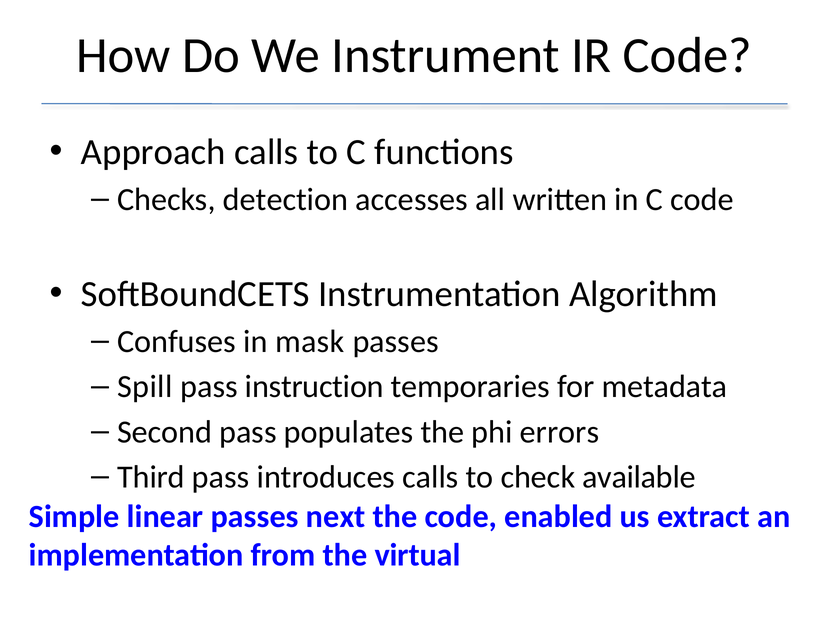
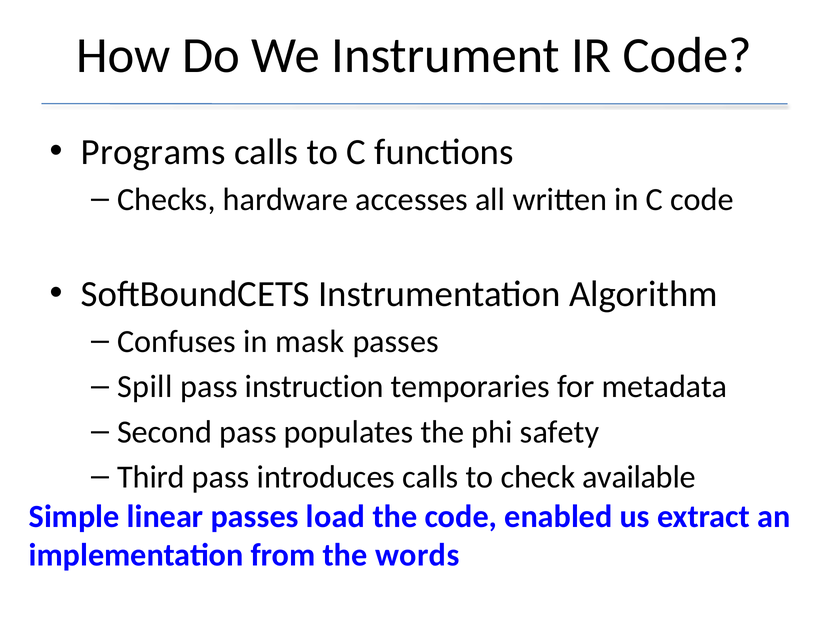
Approach: Approach -> Programs
detection: detection -> hardware
errors: errors -> safety
next: next -> load
virtual: virtual -> words
